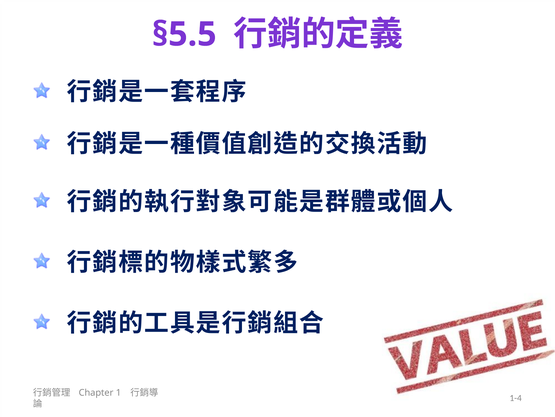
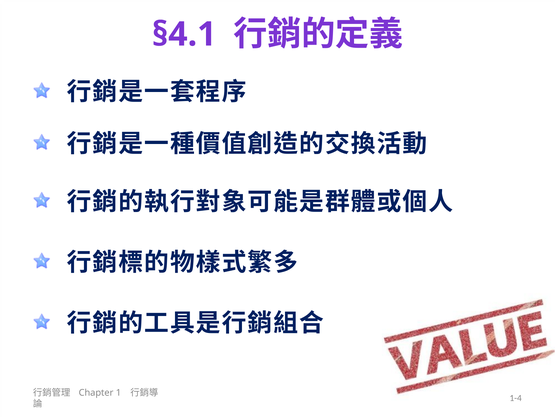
§5.5: §5.5 -> §4.1
